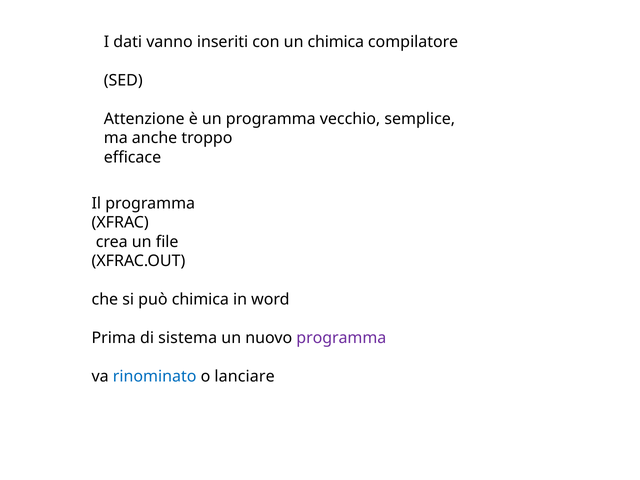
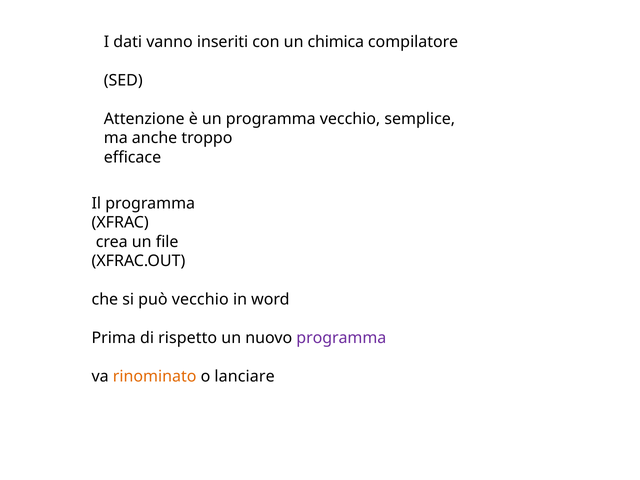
può chimica: chimica -> vecchio
sistema: sistema -> rispetto
rinominato colour: blue -> orange
